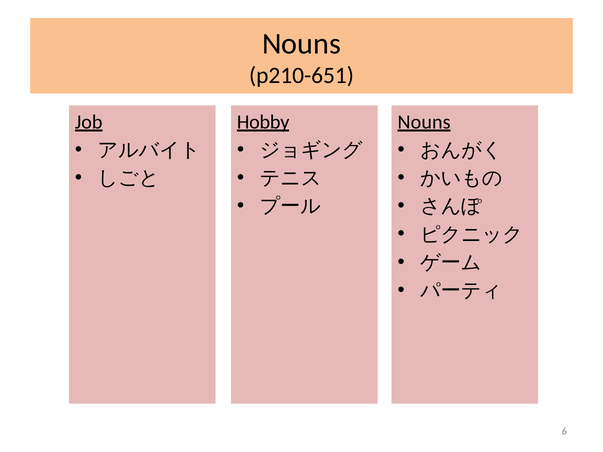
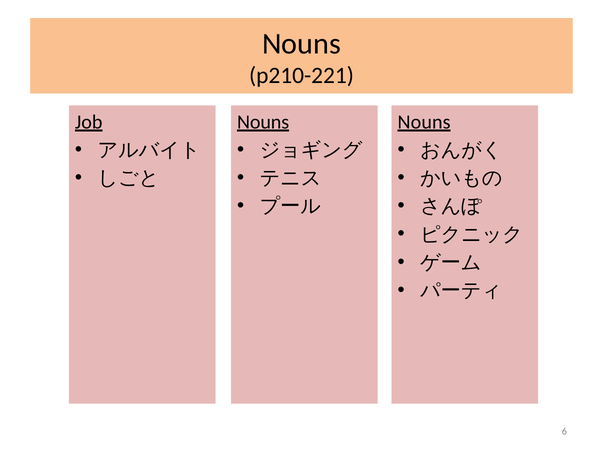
p210-651: p210-651 -> p210-221
Hobby at (263, 122): Hobby -> Nouns
